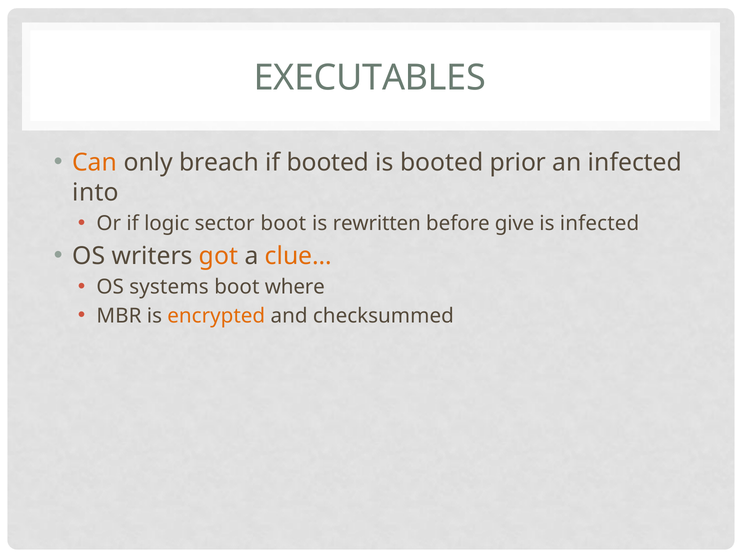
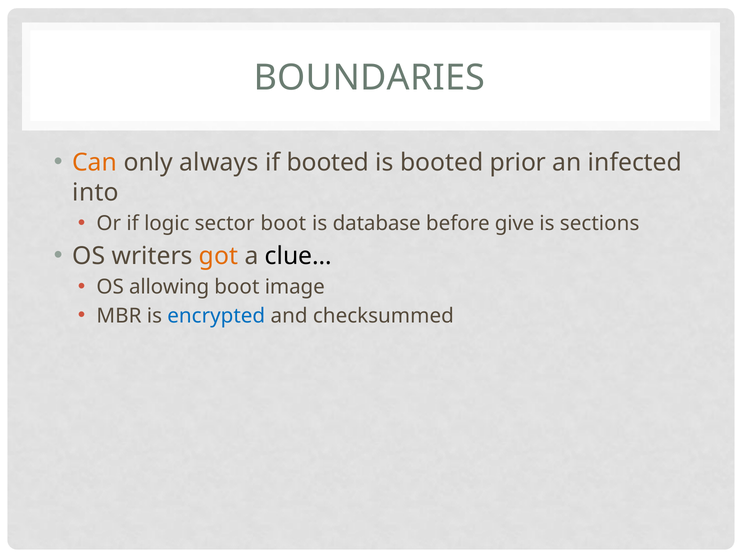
EXECUTABLES: EXECUTABLES -> BOUNDARIES
breach: breach -> always
rewritten: rewritten -> database
is infected: infected -> sections
clue… colour: orange -> black
systems: systems -> allowing
where: where -> image
encrypted colour: orange -> blue
